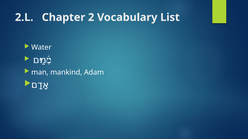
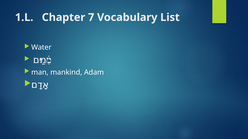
2.L: 2.L -> 1.L
2: 2 -> 7
